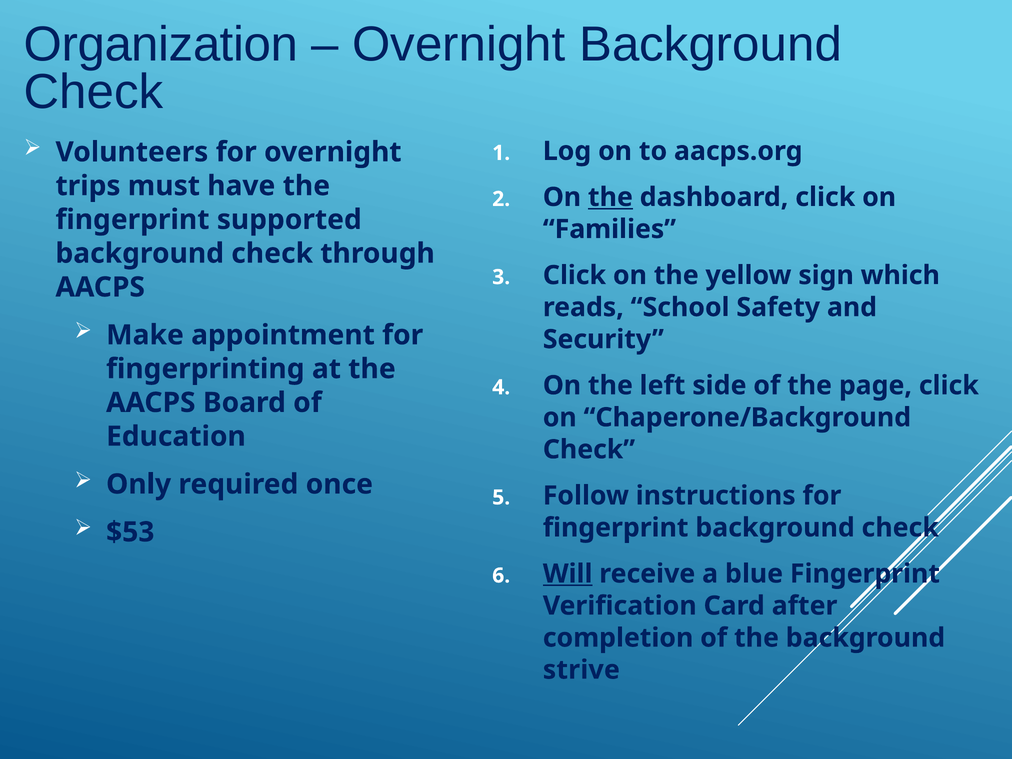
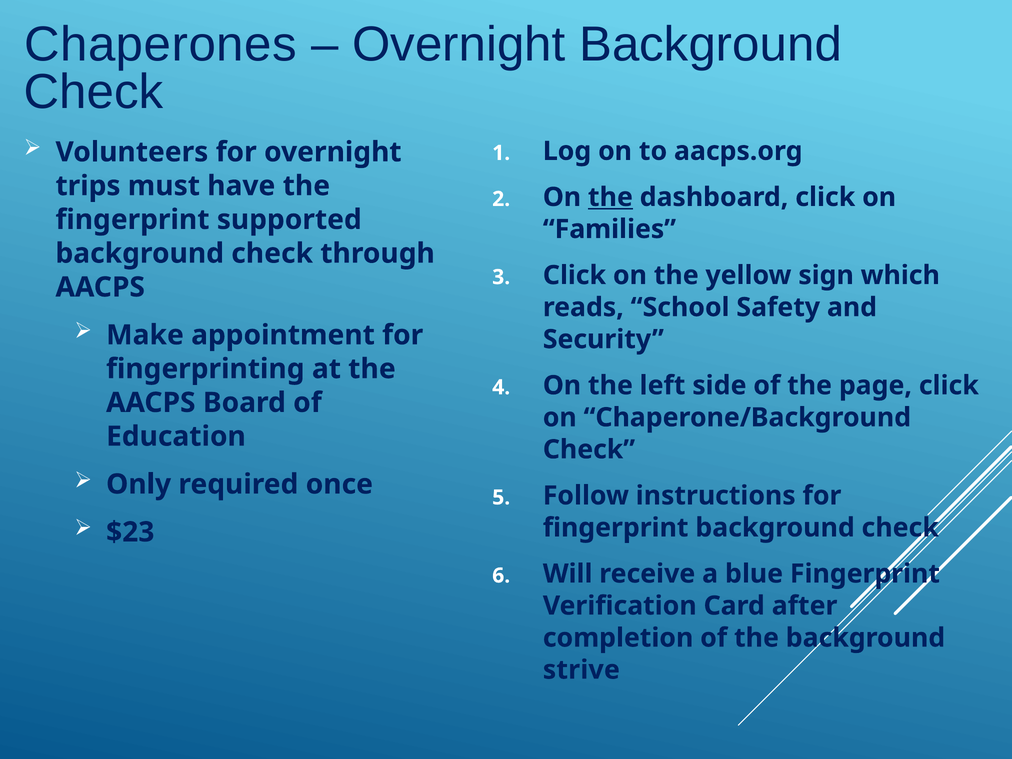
Organization: Organization -> Chaperones
$53: $53 -> $23
Will underline: present -> none
